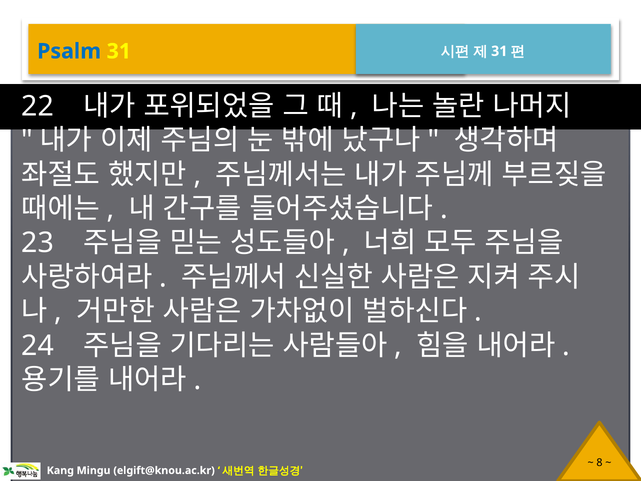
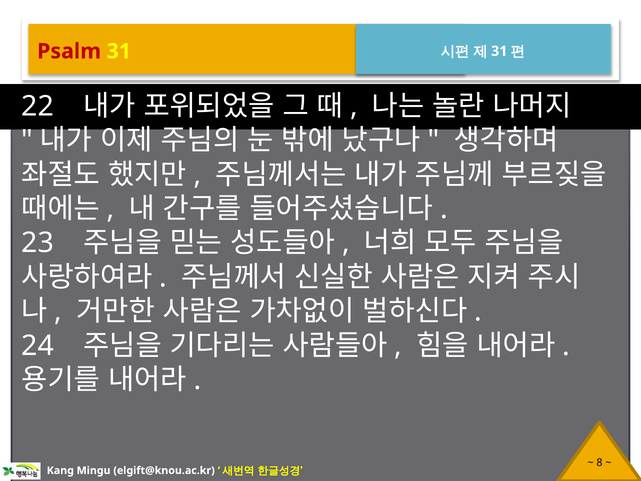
Psalm colour: blue -> red
